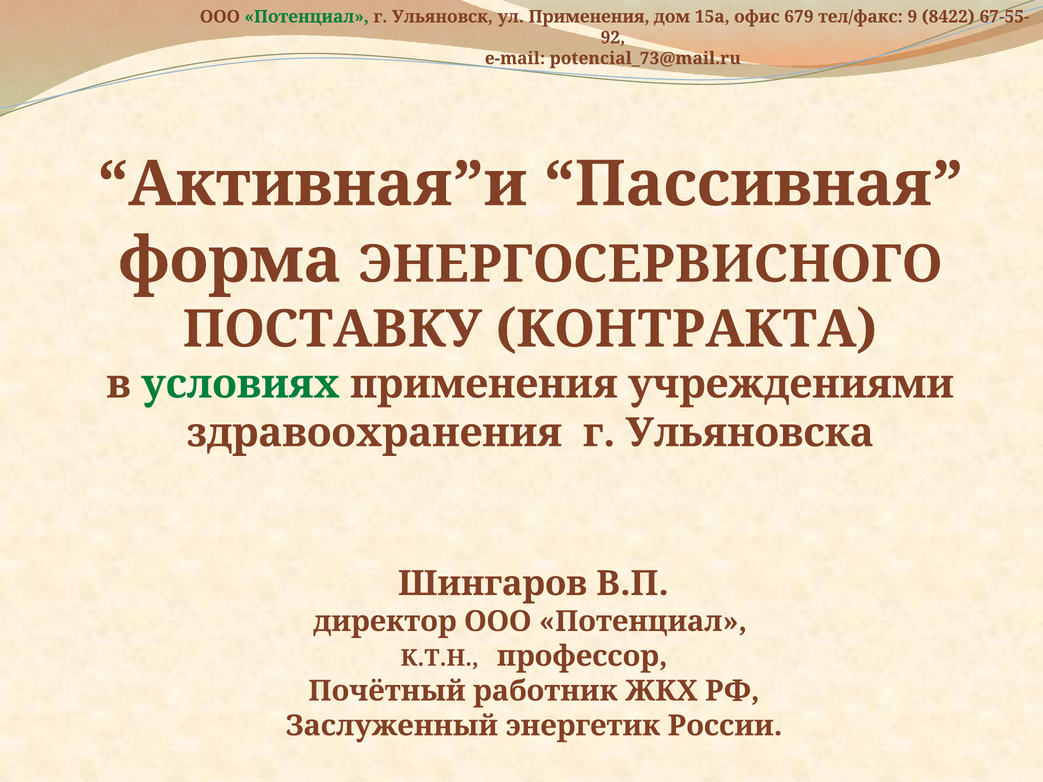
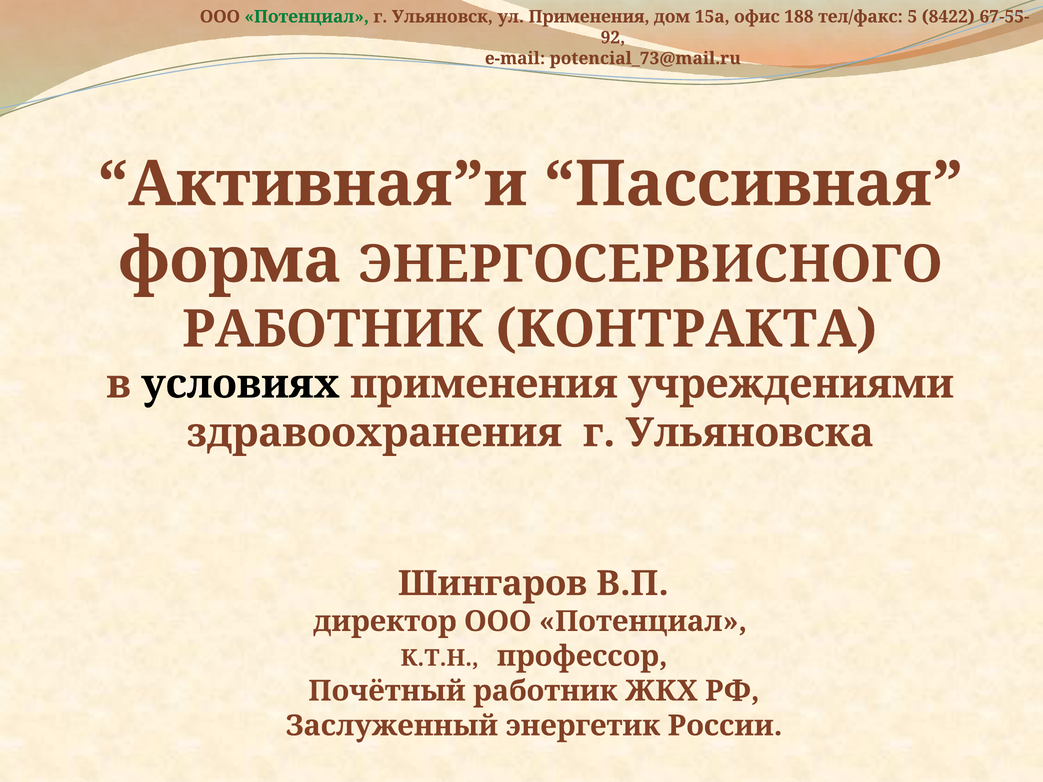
679: 679 -> 188
9: 9 -> 5
ПОСТАВКУ at (332, 329): ПОСТАВКУ -> РАБОТНИК
условиях colour: green -> black
